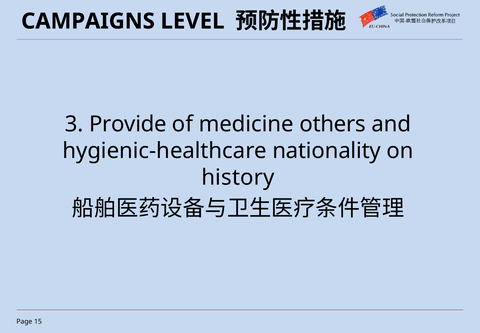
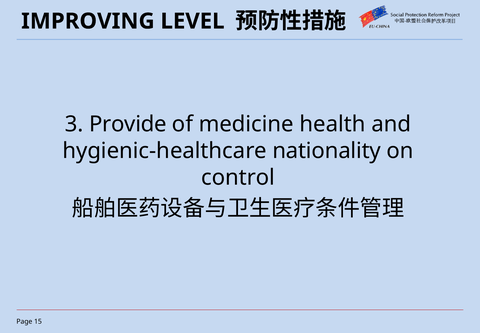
CAMPAIGNS: CAMPAIGNS -> IMPROVING
others: others -> health
history: history -> control
